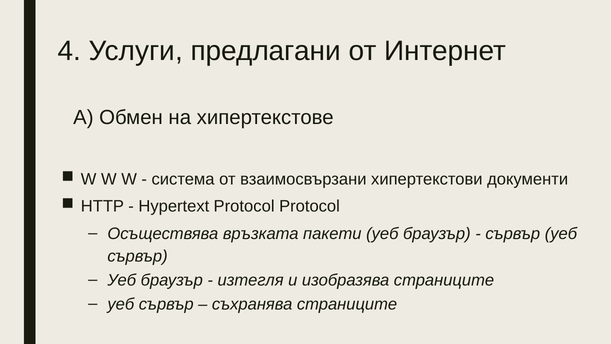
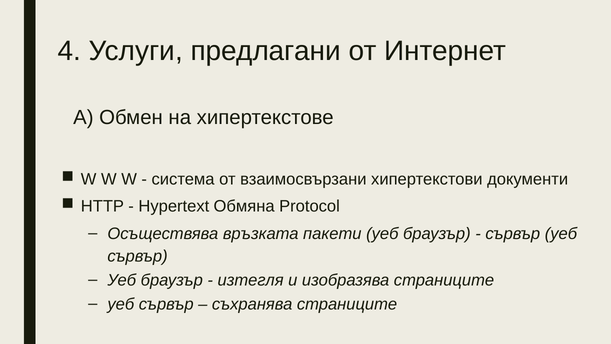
Hypertext Protocol: Protocol -> Обмяна
